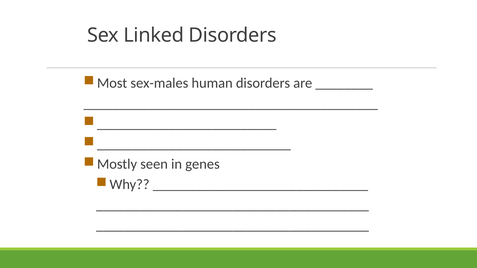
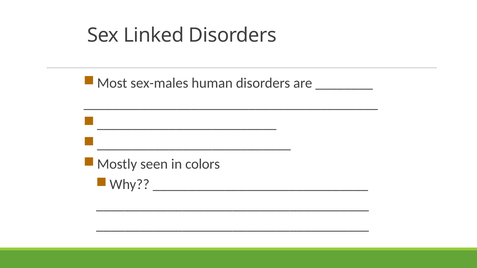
genes: genes -> colors
